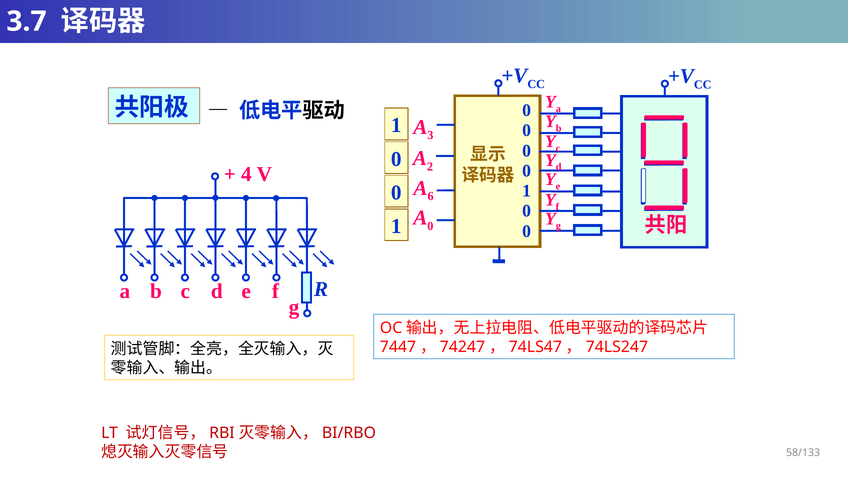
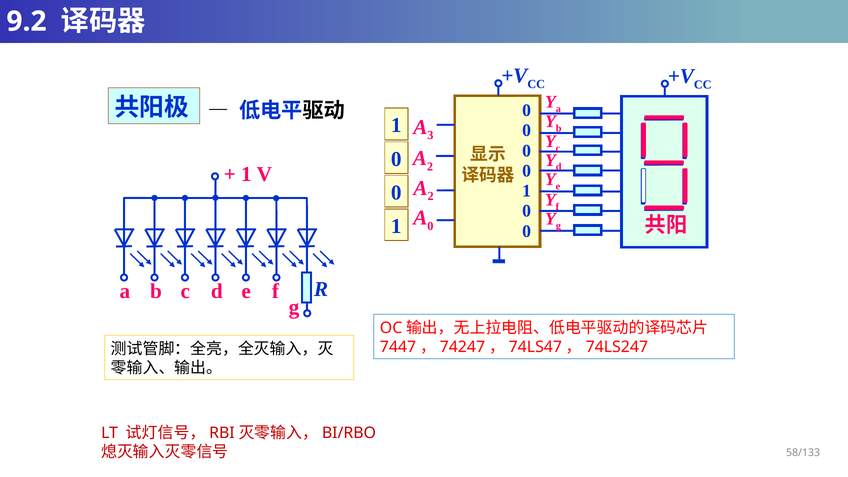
3.7: 3.7 -> 9.2
4 at (246, 174): 4 -> 1
6 at (431, 196): 6 -> 2
